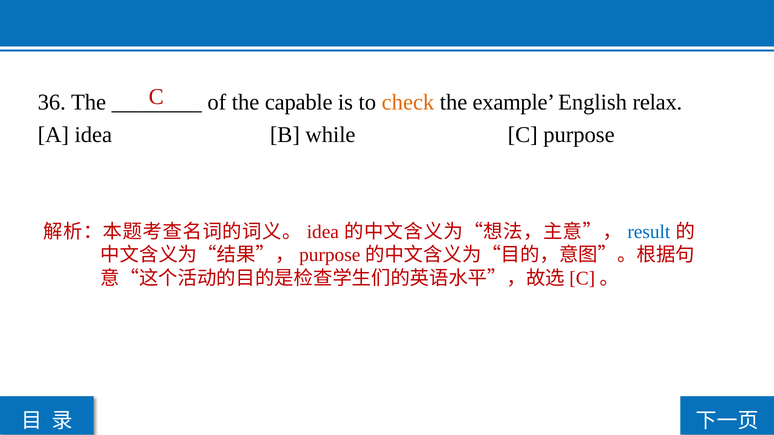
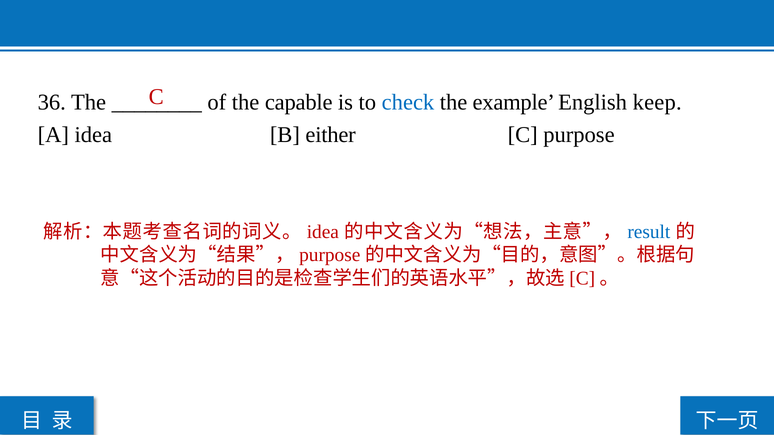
check colour: orange -> blue
relax: relax -> keep
while: while -> either
